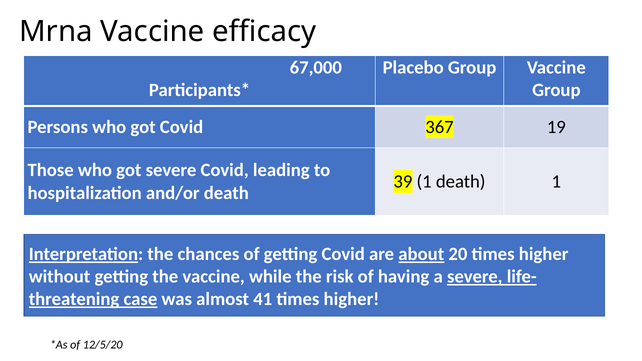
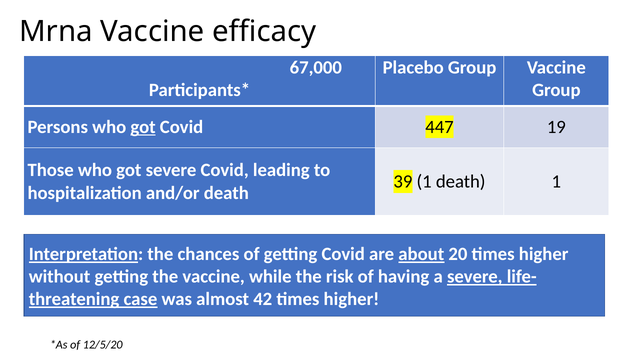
got at (143, 127) underline: none -> present
367: 367 -> 447
41: 41 -> 42
